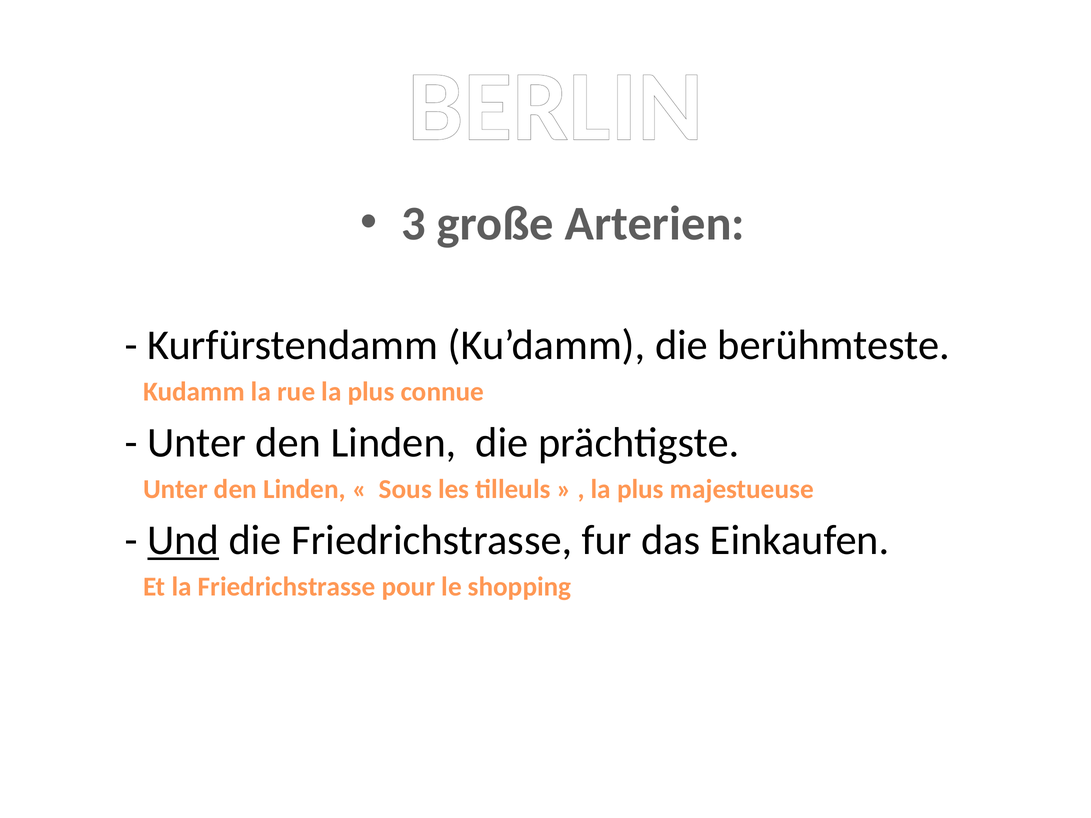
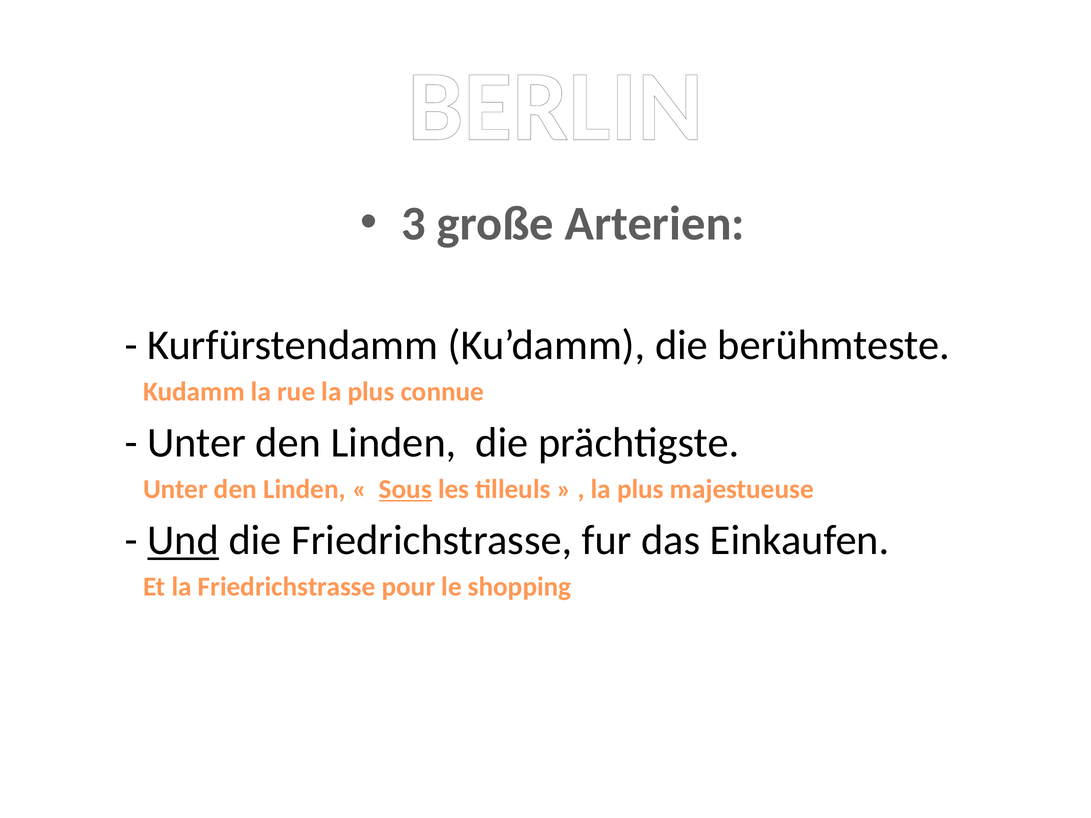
Sous underline: none -> present
